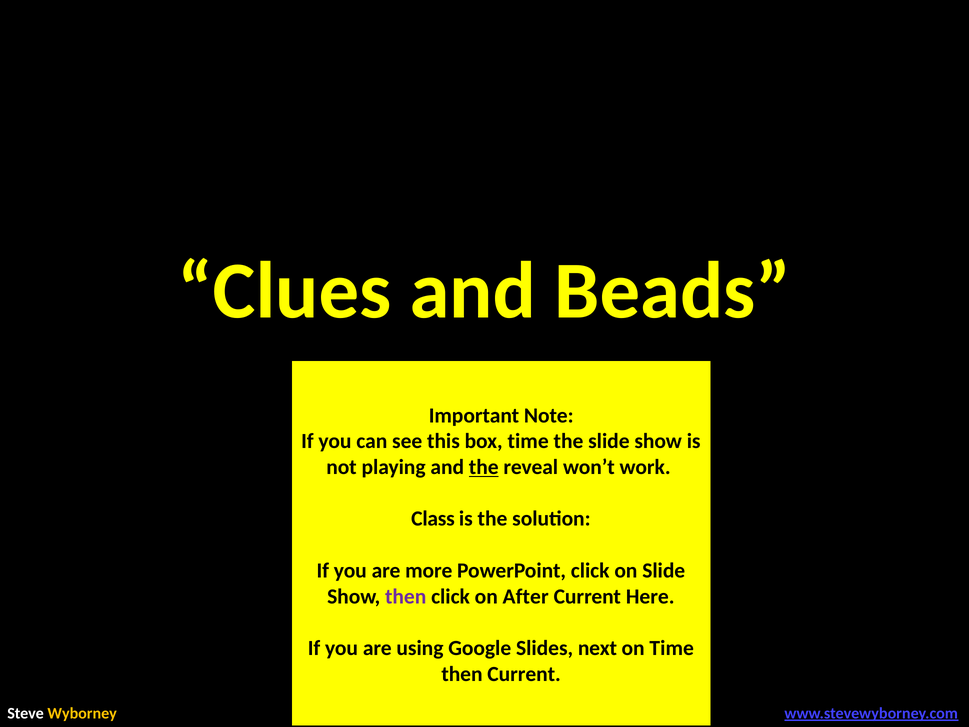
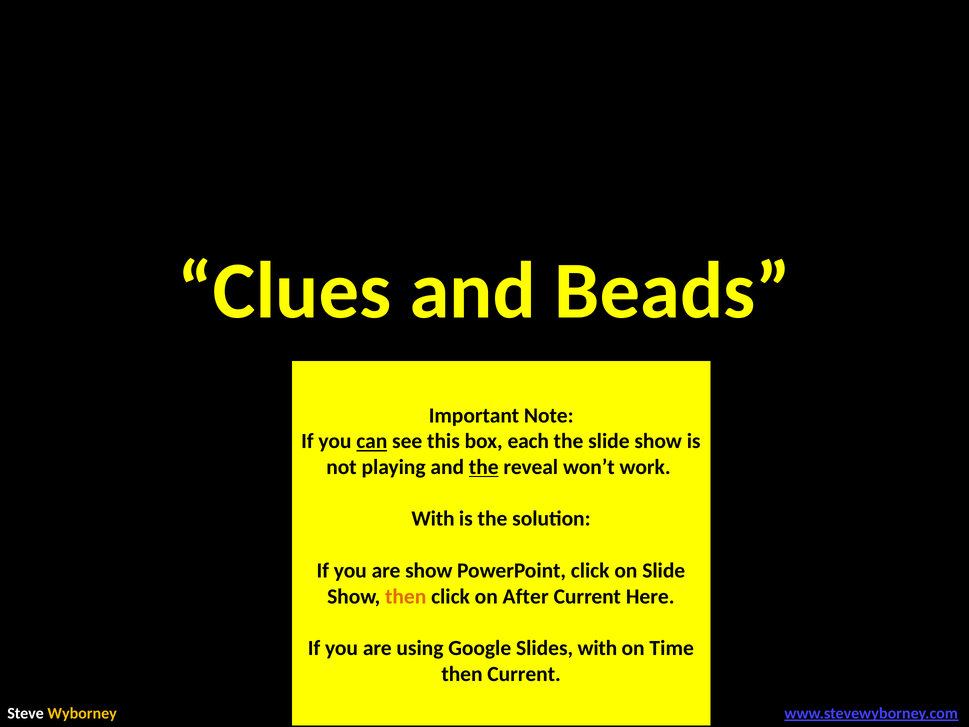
can underline: none -> present
box time: time -> each
Class at (433, 519): Class -> With
are more: more -> show
then at (406, 596) colour: purple -> orange
Slides next: next -> with
